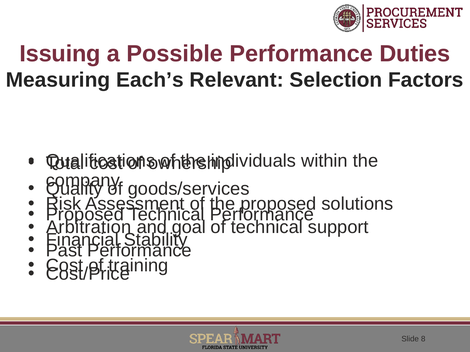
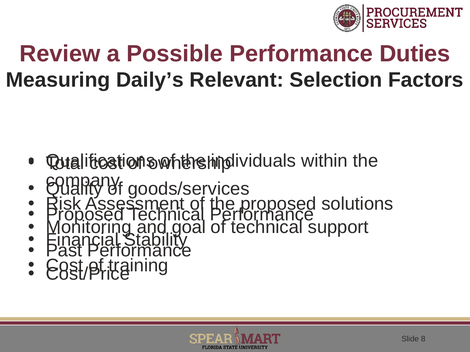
Issuing: Issuing -> Review
Each’s: Each’s -> Daily’s
Arbitration: Arbitration -> Monitoring
